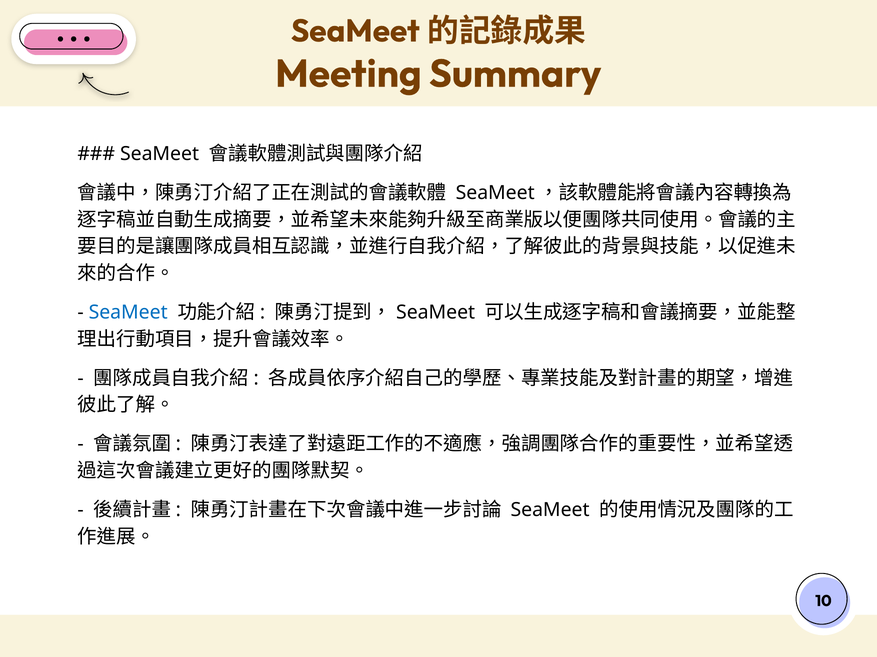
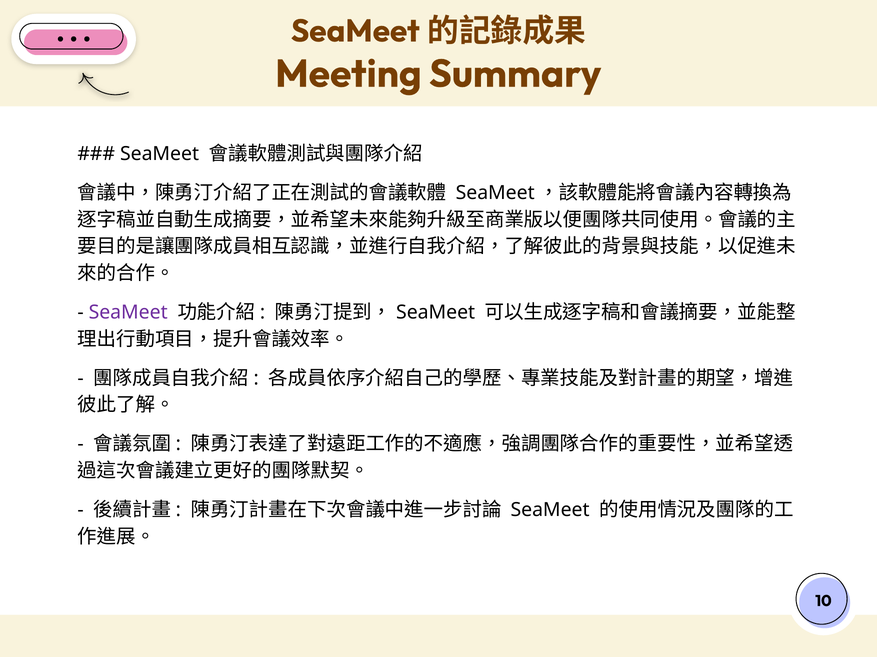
SeaMeet at (128, 313) colour: blue -> purple
